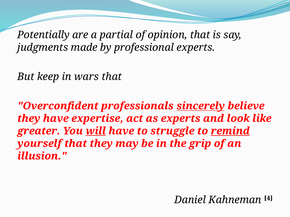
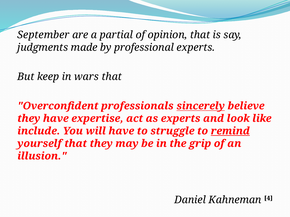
Potentially: Potentially -> September
greater: greater -> include
will underline: present -> none
